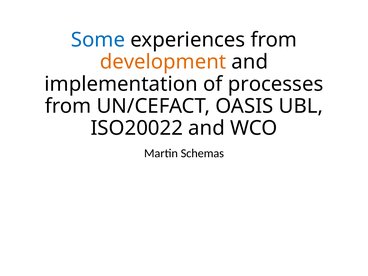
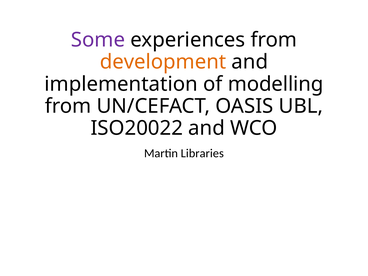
Some colour: blue -> purple
processes: processes -> modelling
Schemas: Schemas -> Libraries
